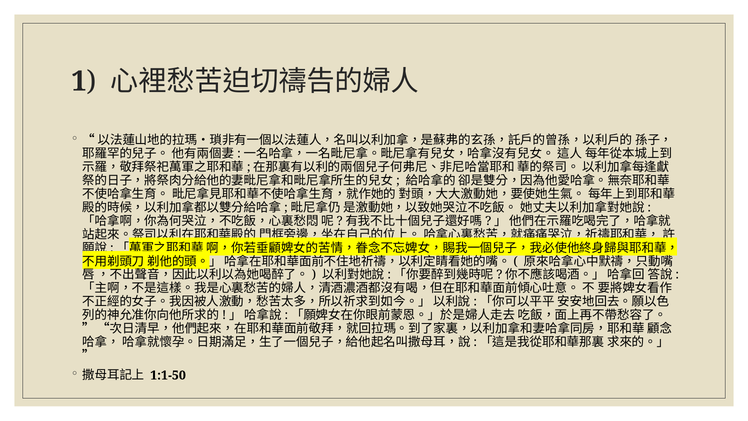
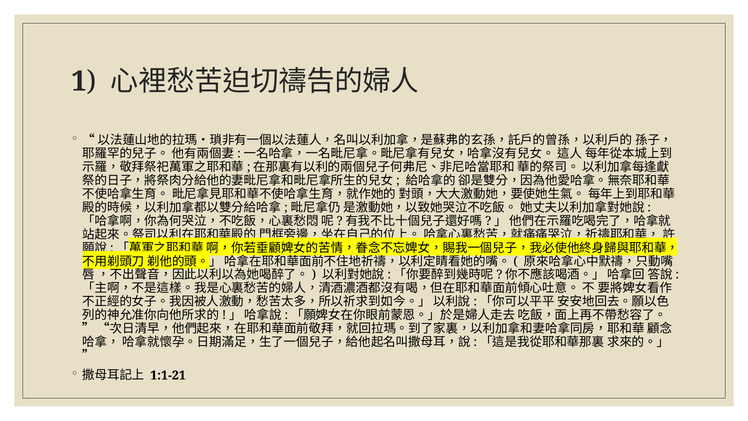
1:1-50: 1:1-50 -> 1:1-21
